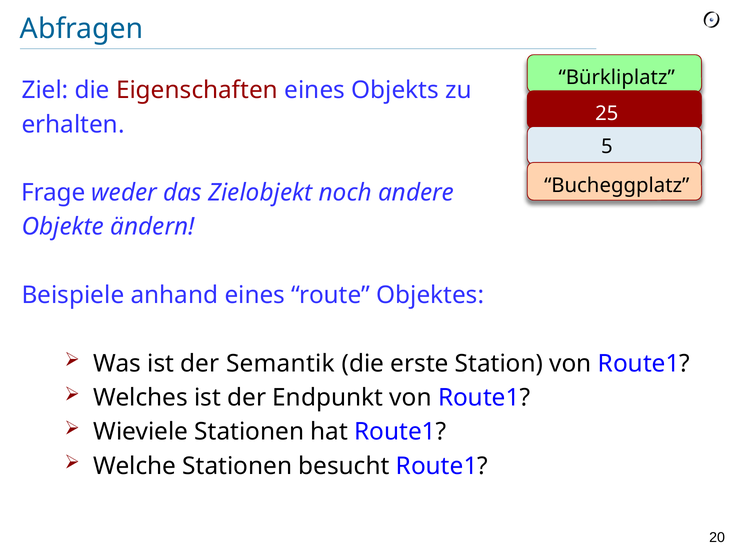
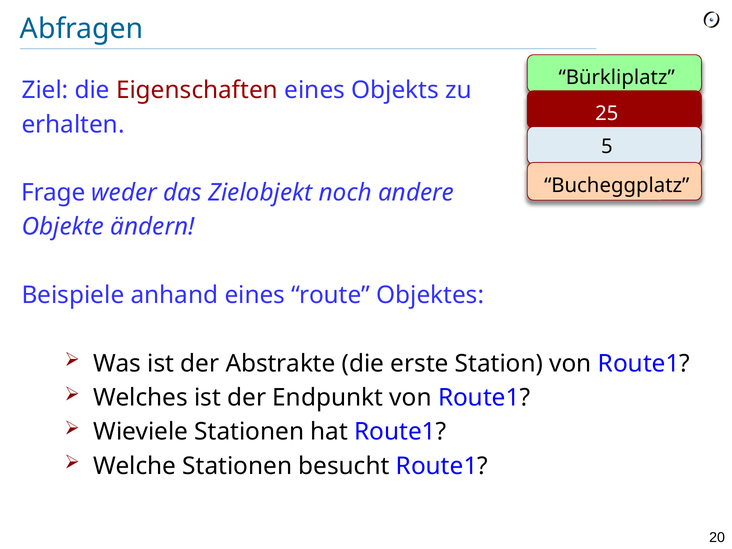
Semantik: Semantik -> Abstrakte
